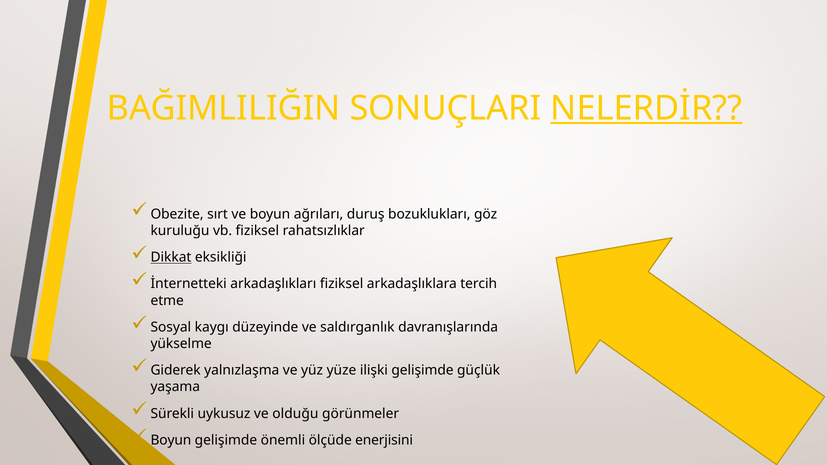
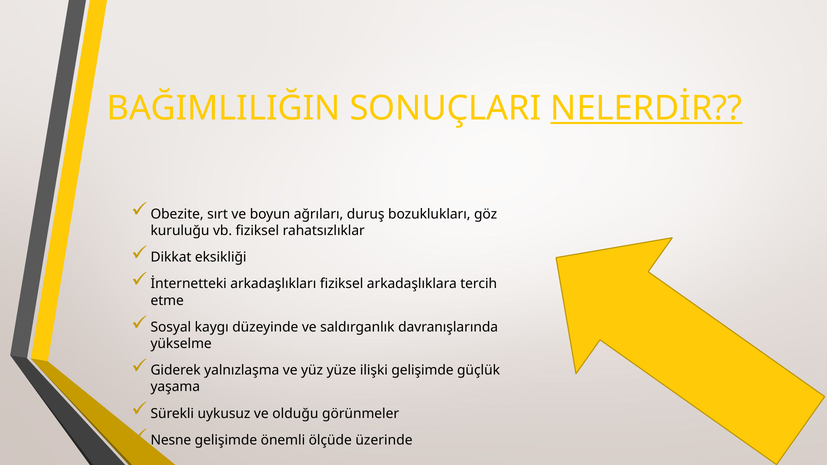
Dikkat underline: present -> none
Boyun at (171, 441): Boyun -> Nesne
enerjisini: enerjisini -> üzerinde
